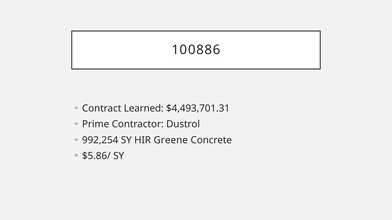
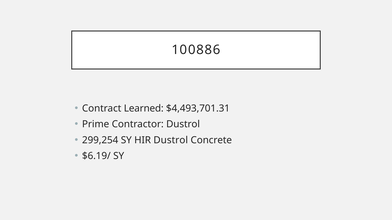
992,254: 992,254 -> 299,254
HIR Greene: Greene -> Dustrol
$5.86/: $5.86/ -> $6.19/
